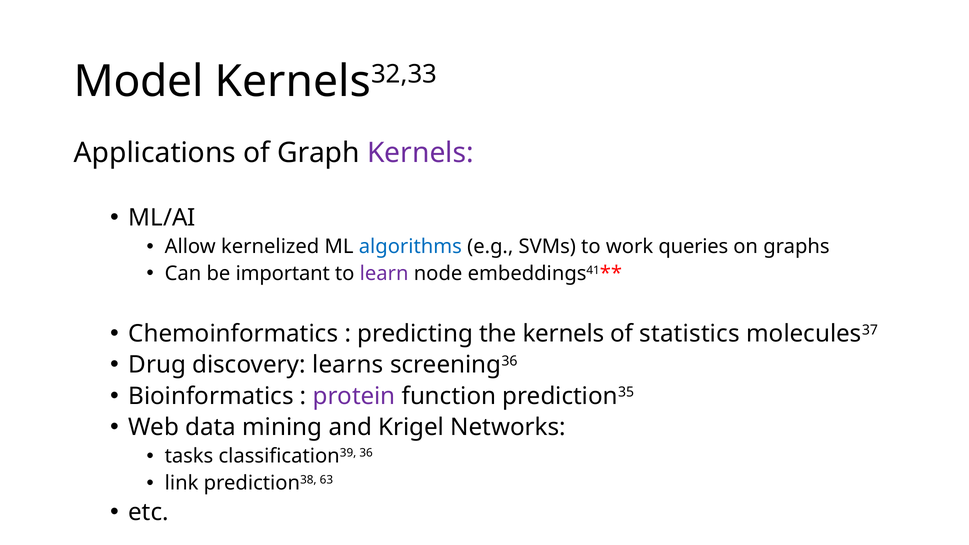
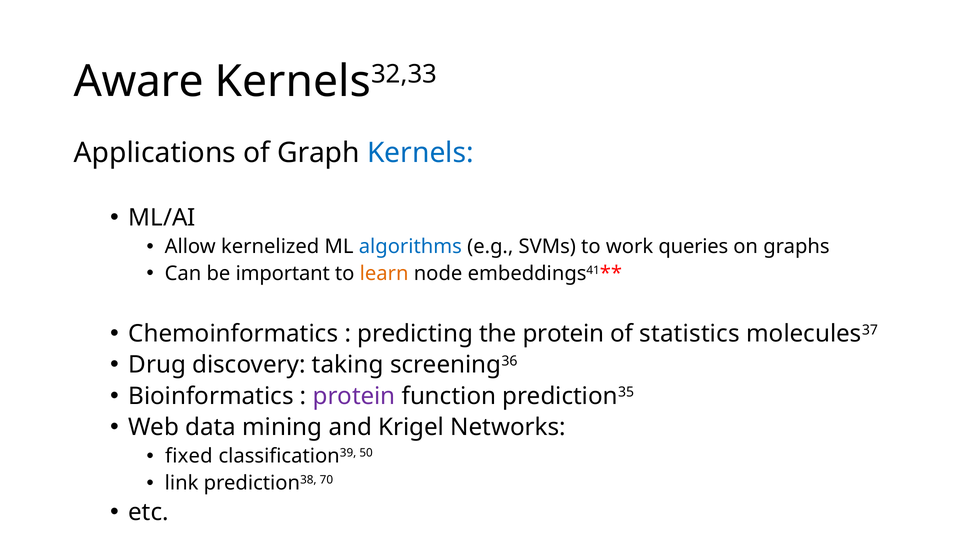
Model: Model -> Aware
Kernels at (420, 153) colour: purple -> blue
learn colour: purple -> orange
the kernels: kernels -> protein
learns: learns -> taking
tasks: tasks -> fixed
36: 36 -> 50
63: 63 -> 70
